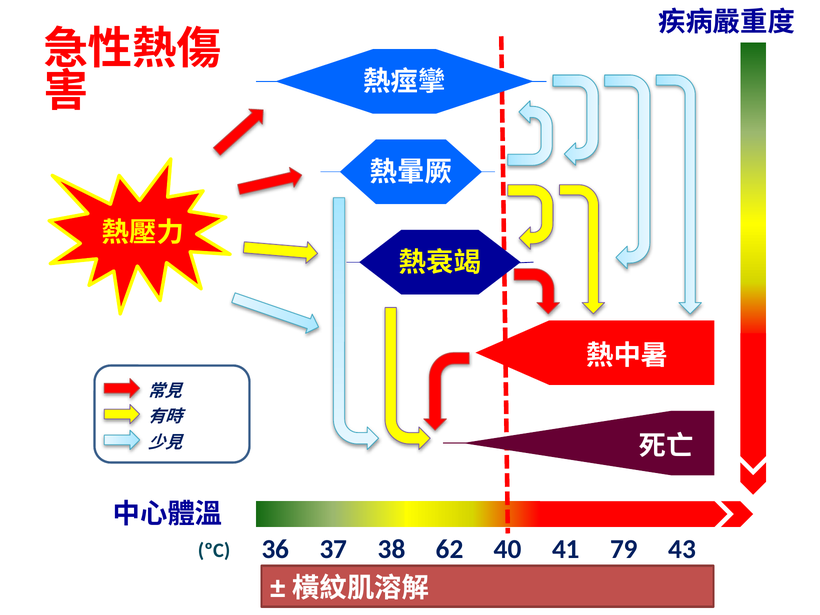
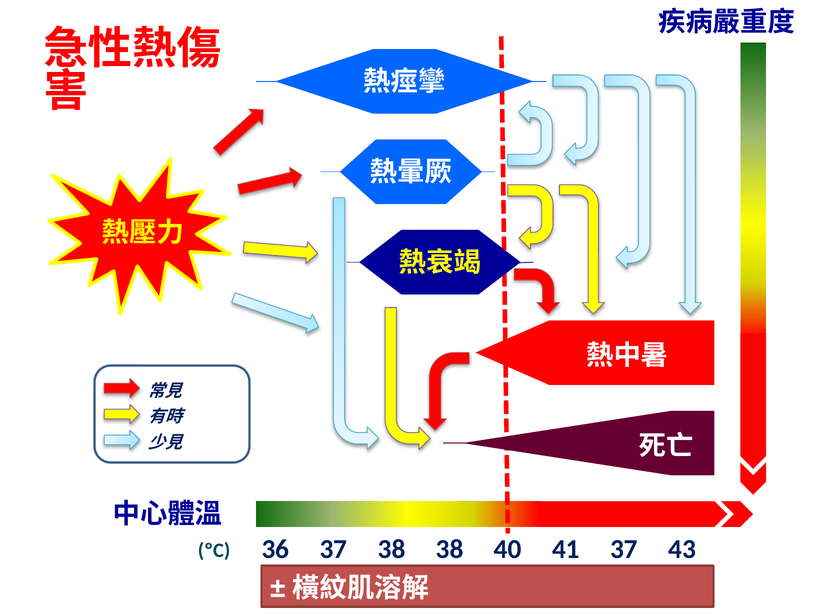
38 62: 62 -> 38
41 79: 79 -> 37
